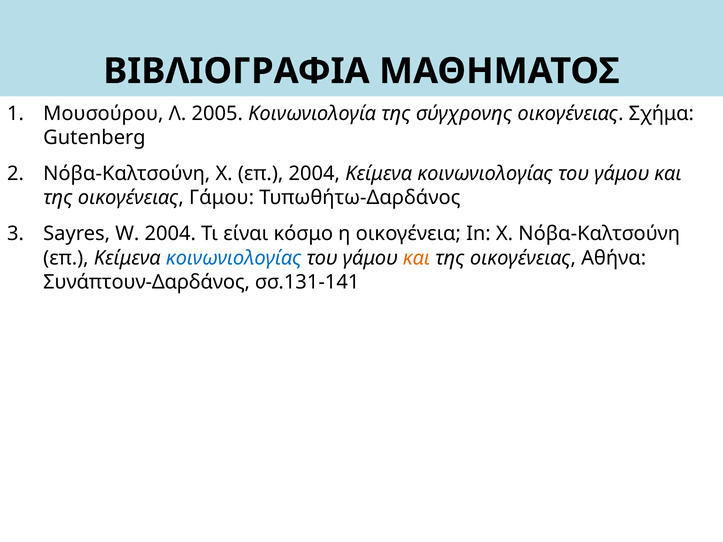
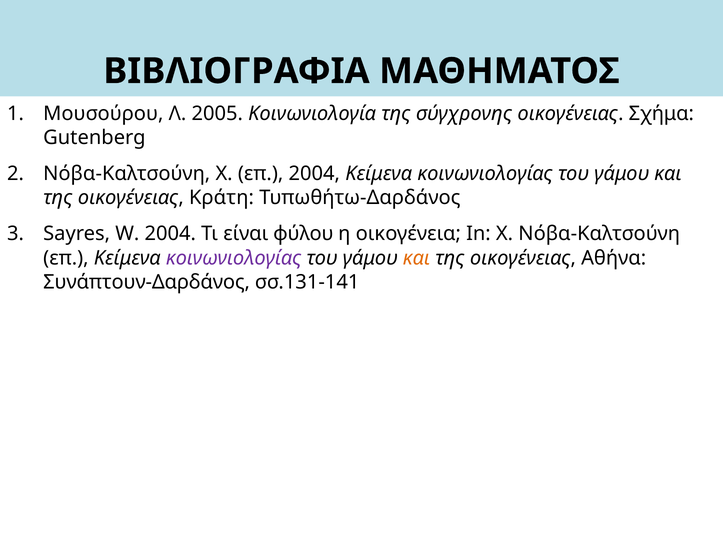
οικογένειας Γάμου: Γάμου -> Κράτη
κόσμο: κόσμο -> φύλου
κοινωνιολογίας at (234, 258) colour: blue -> purple
